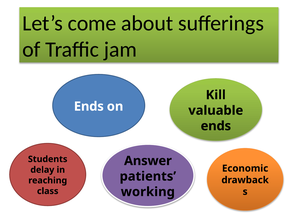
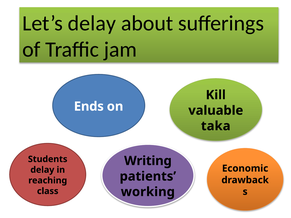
Let’s come: come -> delay
ends at (216, 126): ends -> taka
Answer: Answer -> Writing
